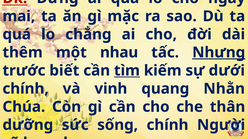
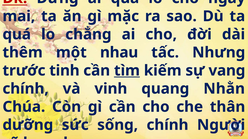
Nhưng underline: present -> none
biết: biết -> tinh
dưới: dưới -> vang
